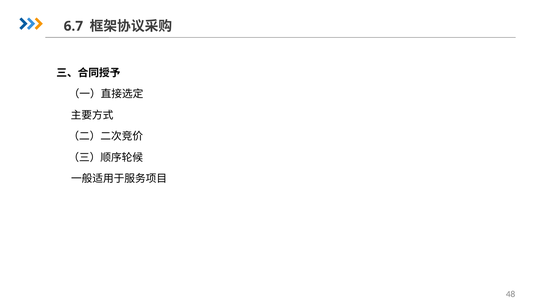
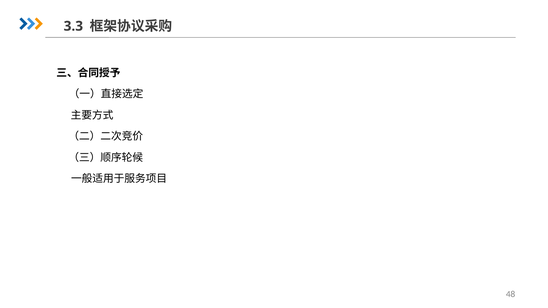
6.7: 6.7 -> 3.3
